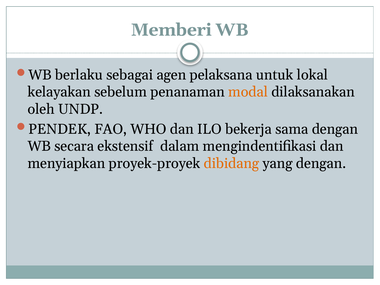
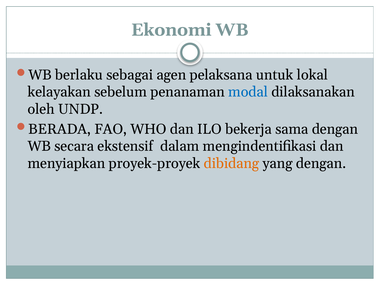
Memberi: Memberi -> Ekonomi
modal colour: orange -> blue
PENDEK: PENDEK -> BERADA
